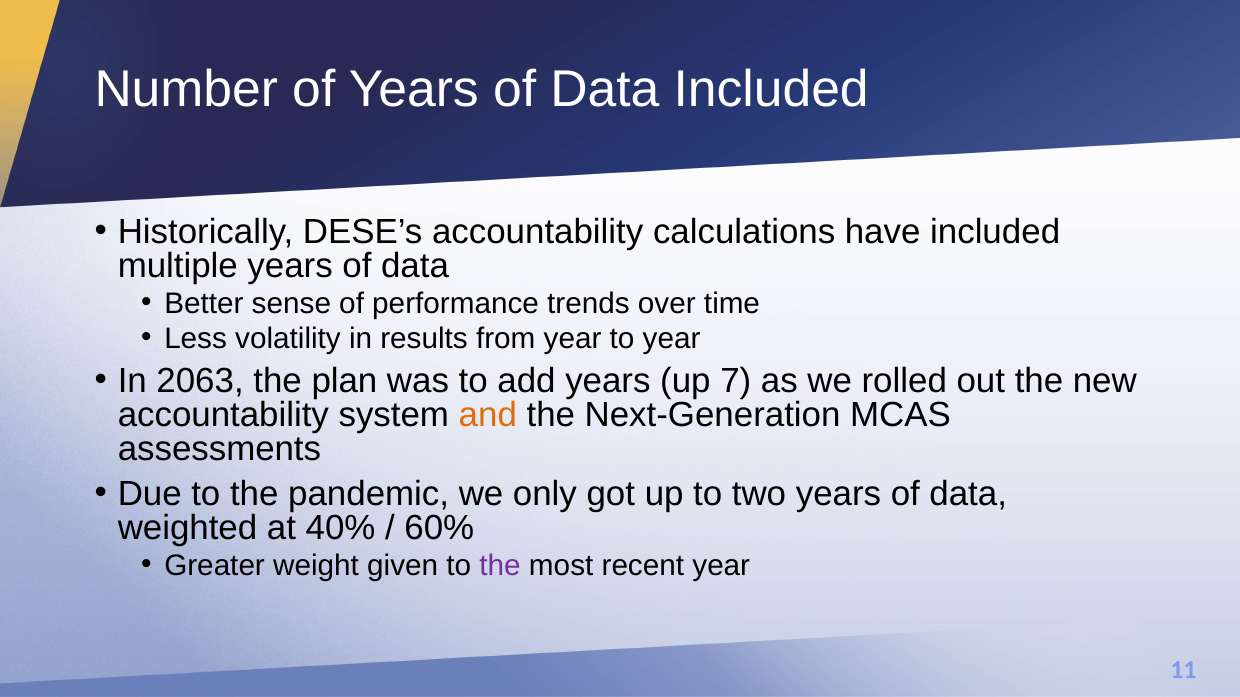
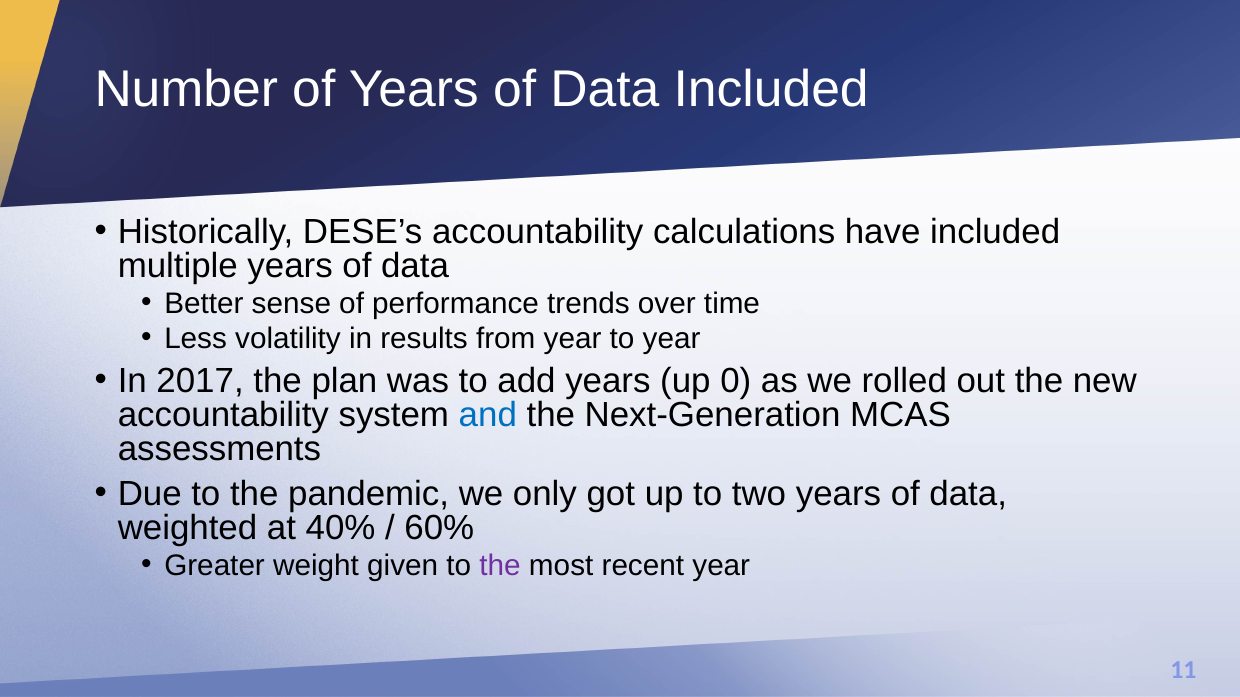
2063: 2063 -> 2017
7: 7 -> 0
and colour: orange -> blue
